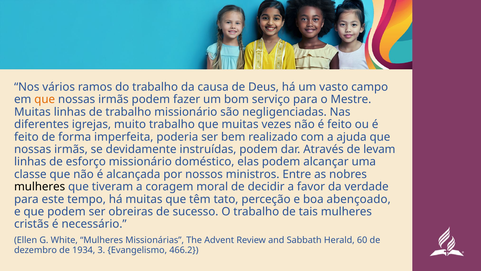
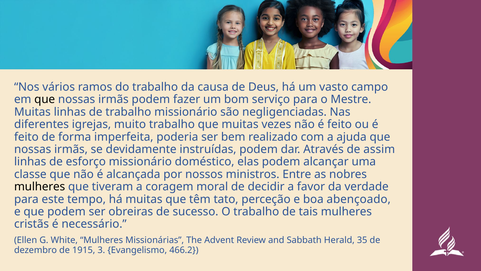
que at (45, 99) colour: orange -> black
levam: levam -> assim
60: 60 -> 35
1934: 1934 -> 1915
